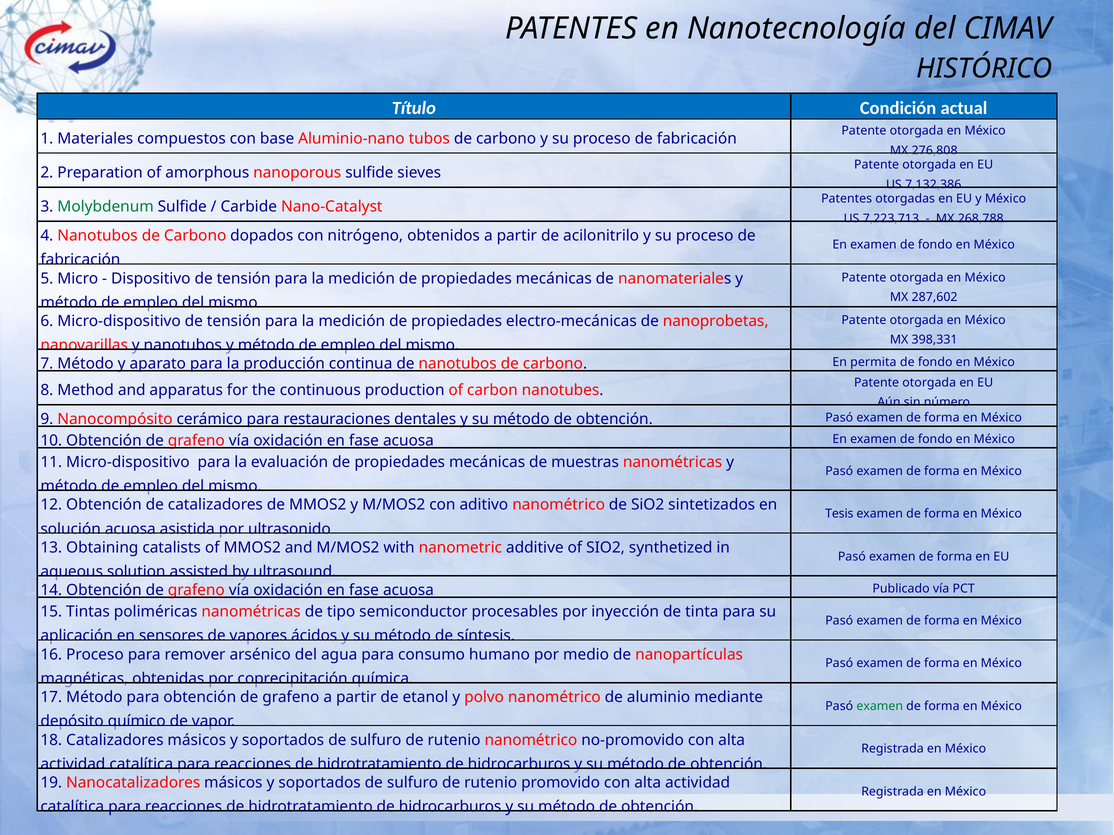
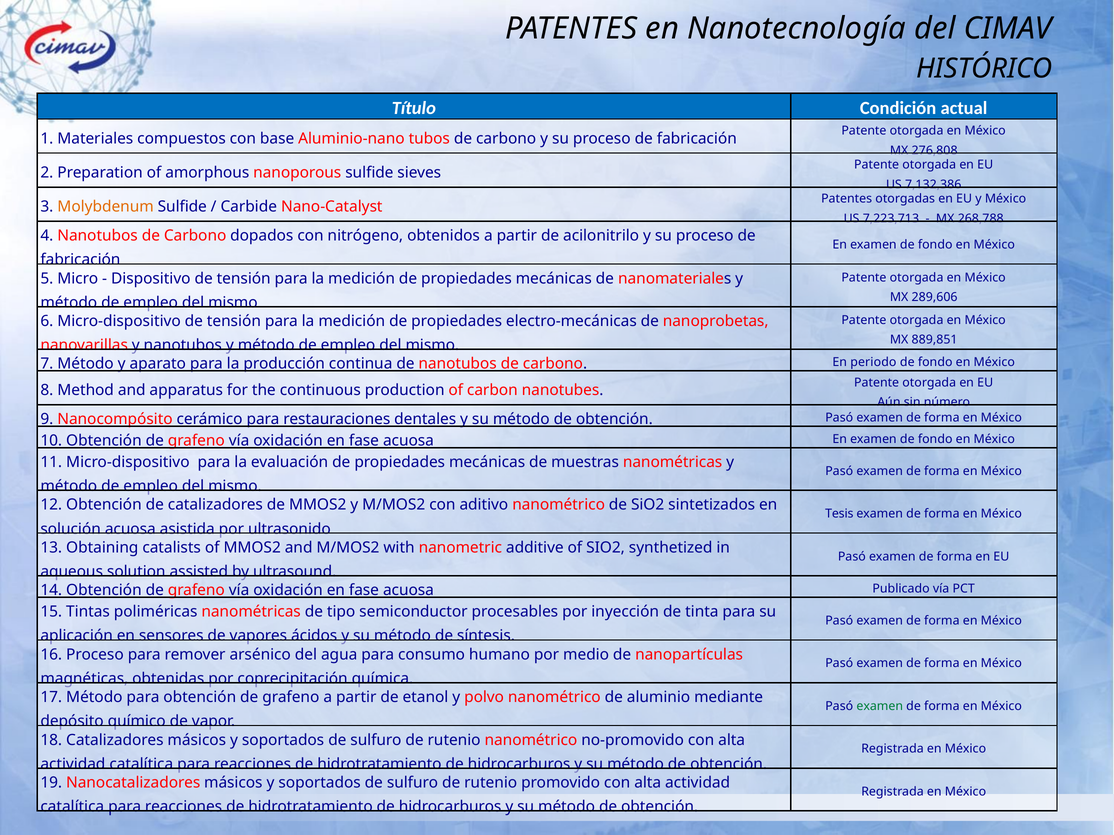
Molybdenum colour: green -> orange
287,602: 287,602 -> 289,606
398,331: 398,331 -> 889,851
permita: permita -> periodo
